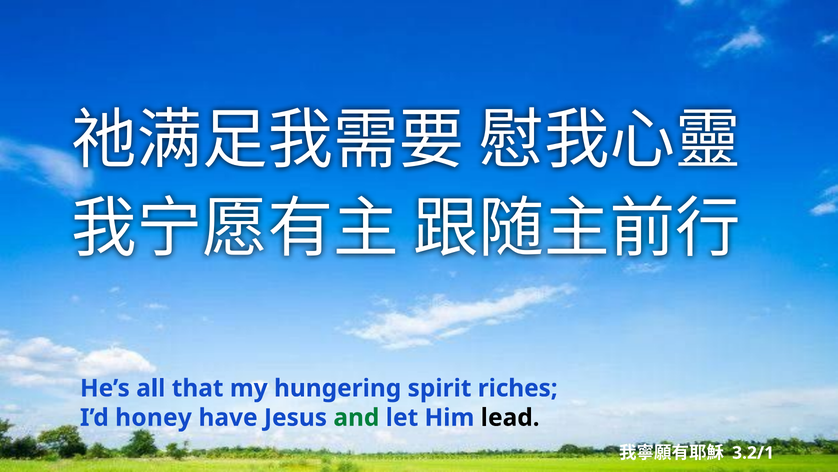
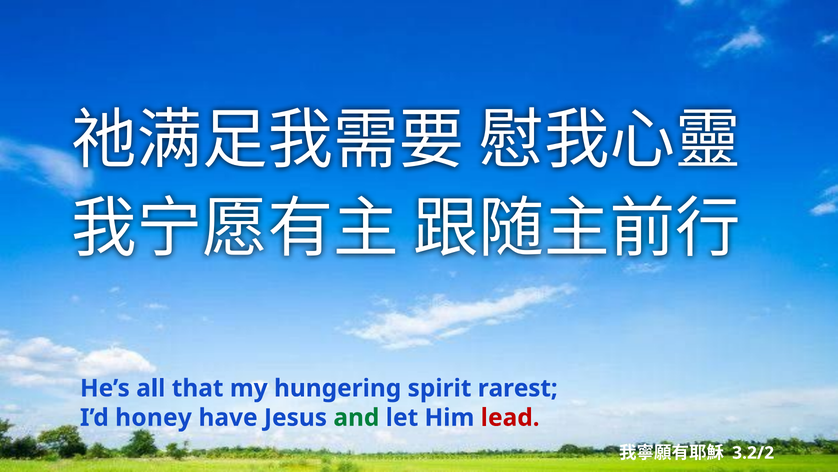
riches: riches -> rarest
lead colour: black -> red
3.2/1: 3.2/1 -> 3.2/2
